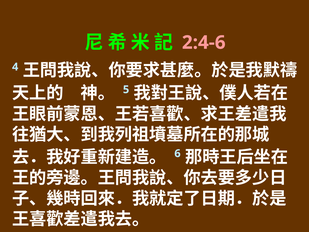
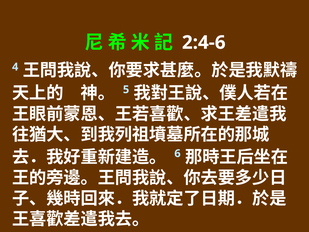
2:4-6 colour: pink -> white
